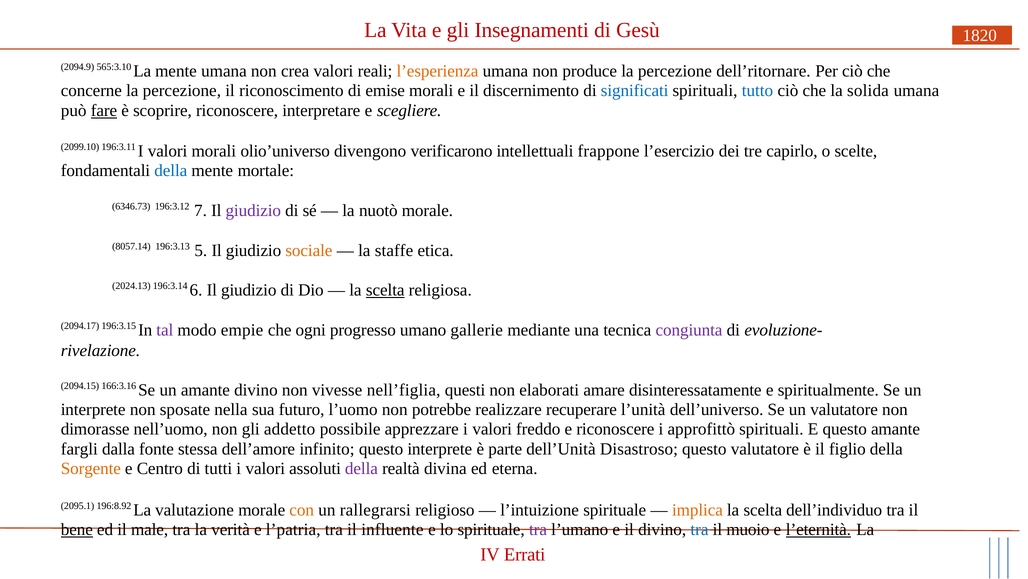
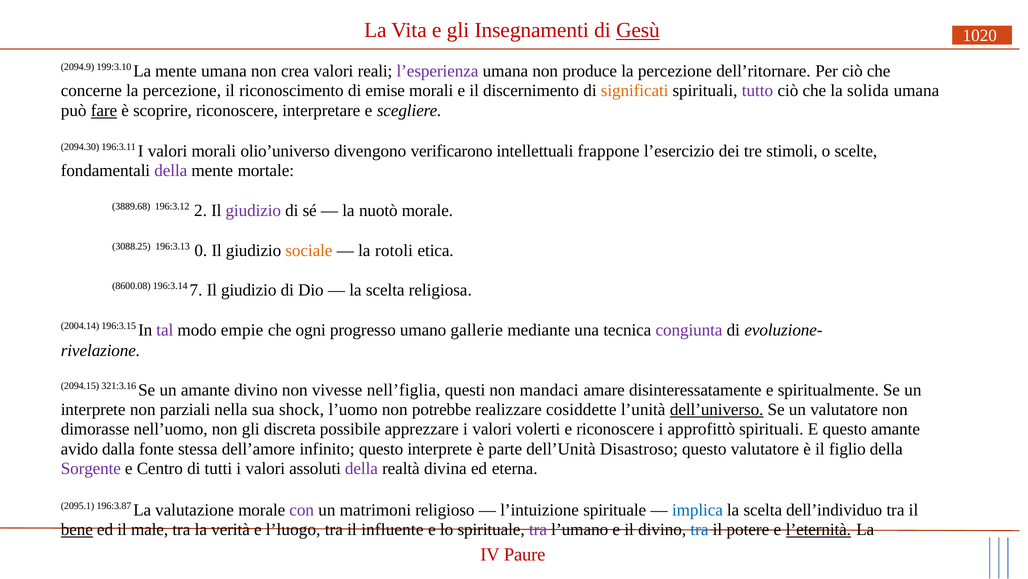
Gesù underline: none -> present
1820: 1820 -> 1020
565:3.10: 565:3.10 -> 199:3.10
l’esperienza colour: orange -> purple
significati colour: blue -> orange
tutto colour: blue -> purple
2099.10: 2099.10 -> 2094.30
capirlo: capirlo -> stimoli
della at (171, 171) colour: blue -> purple
6346.73: 6346.73 -> 3889.68
7: 7 -> 2
8057.14: 8057.14 -> 3088.25
5: 5 -> 0
staffe: staffe -> rotoli
2024.13: 2024.13 -> 8600.08
6: 6 -> 7
scelta at (385, 290) underline: present -> none
2094.17: 2094.17 -> 2004.14
166:3.16: 166:3.16 -> 321:3.16
elaborati: elaborati -> mandaci
sposate: sposate -> parziali
futuro: futuro -> shock
recuperare: recuperare -> cosiddette
dell’universo underline: none -> present
addetto: addetto -> discreta
freddo: freddo -> volerti
fargli: fargli -> avido
Sorgente colour: orange -> purple
196:8.92: 196:8.92 -> 196:3.87
con colour: orange -> purple
rallegrarsi: rallegrarsi -> matrimoni
implica colour: orange -> blue
l’patria: l’patria -> l’luogo
muoio: muoio -> potere
Errati: Errati -> Paure
